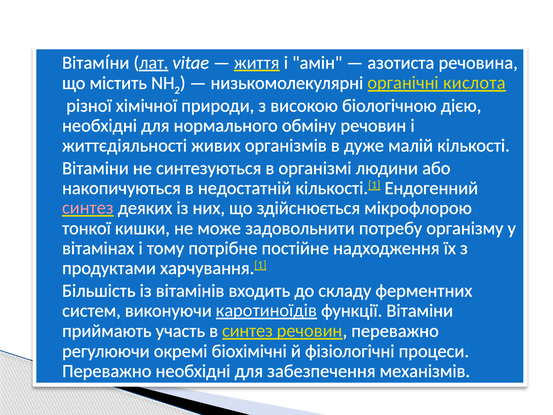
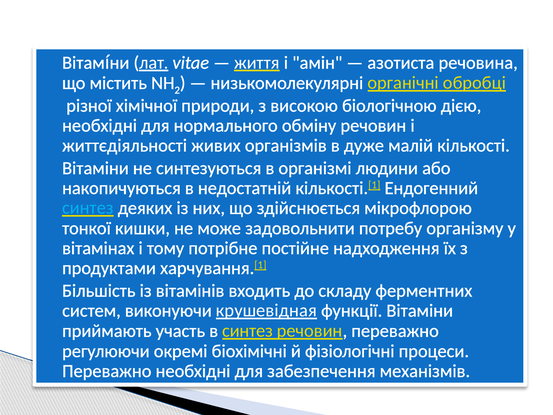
кислота: кислота -> обробці
синтез at (88, 208) colour: pink -> light blue
каротиноїдів: каротиноїдів -> крушевідная
